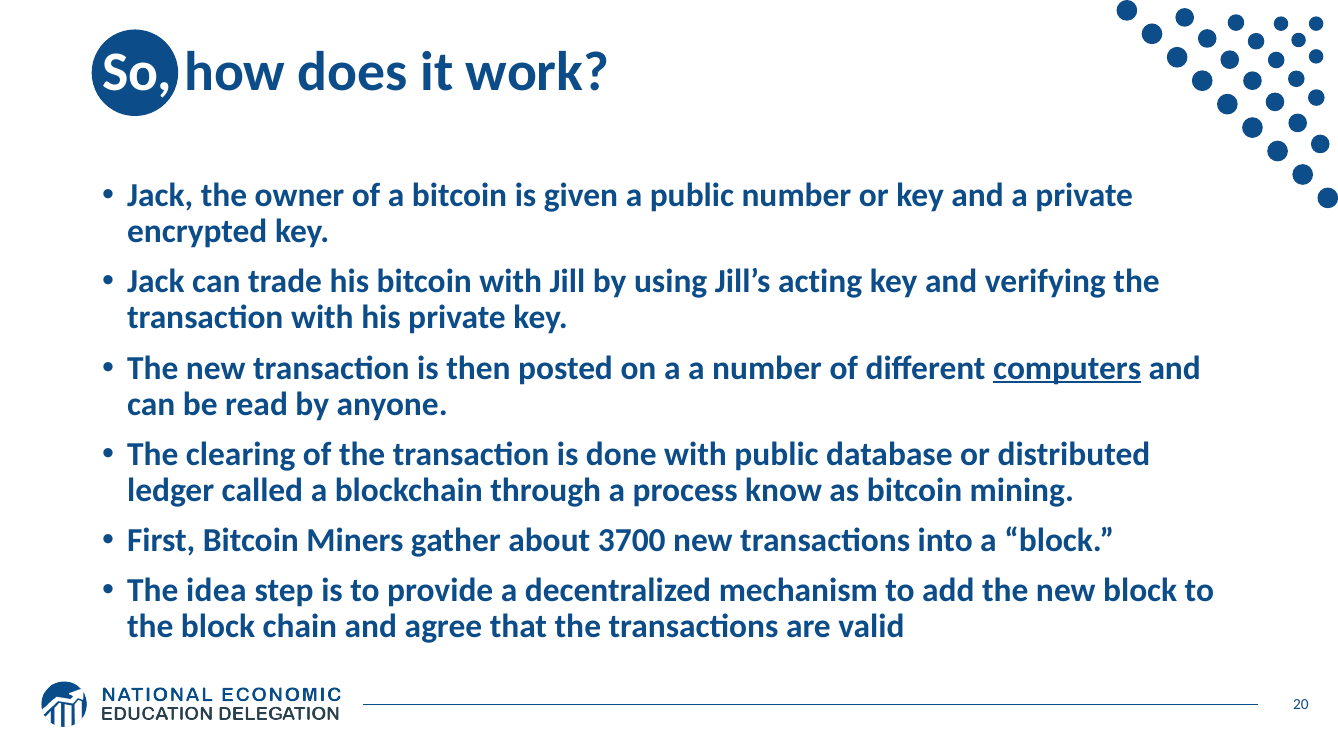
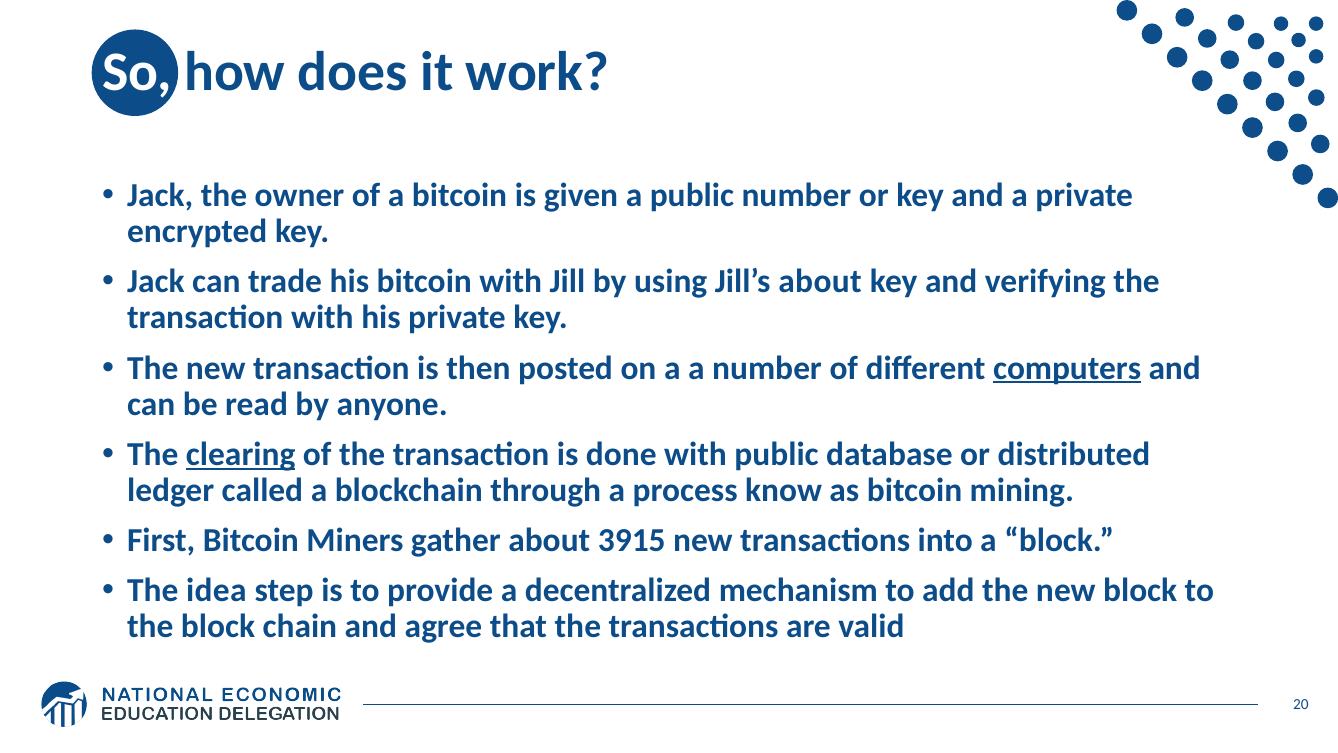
Jill’s acting: acting -> about
clearing underline: none -> present
3700: 3700 -> 3915
